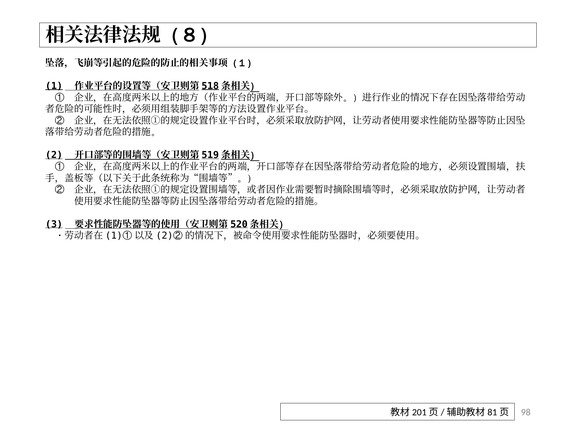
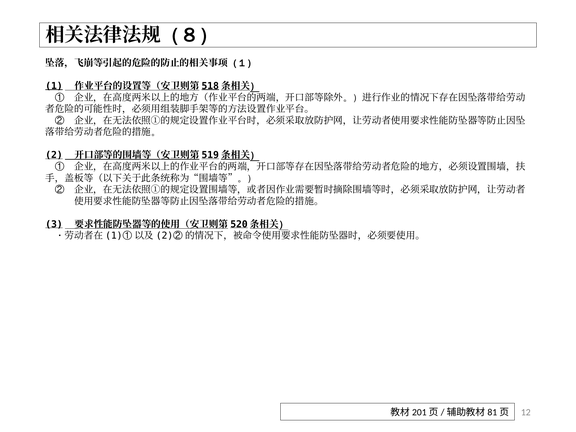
98: 98 -> 12
